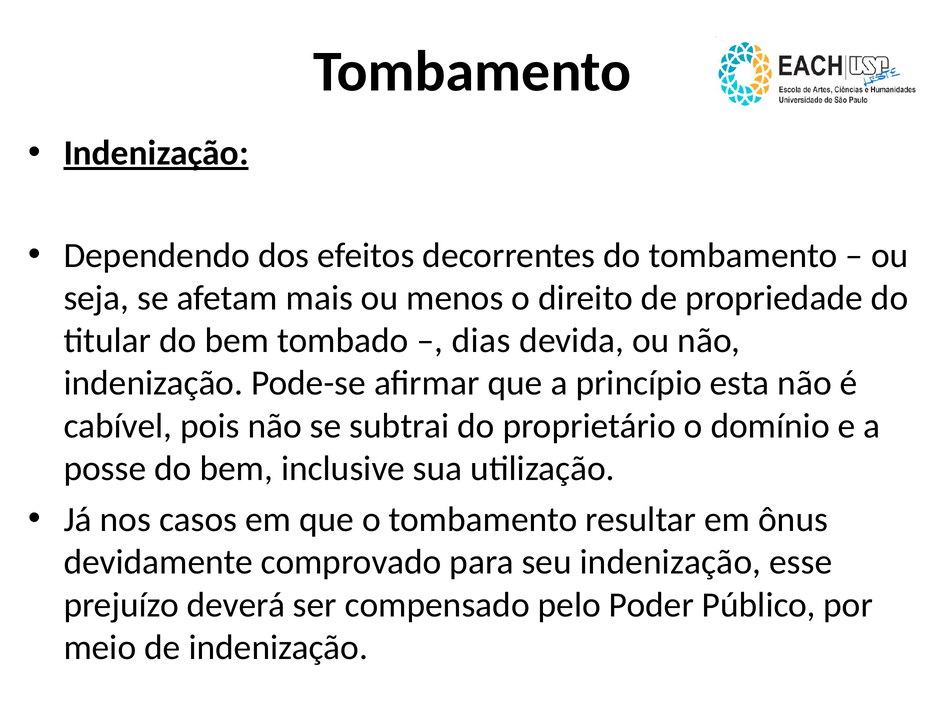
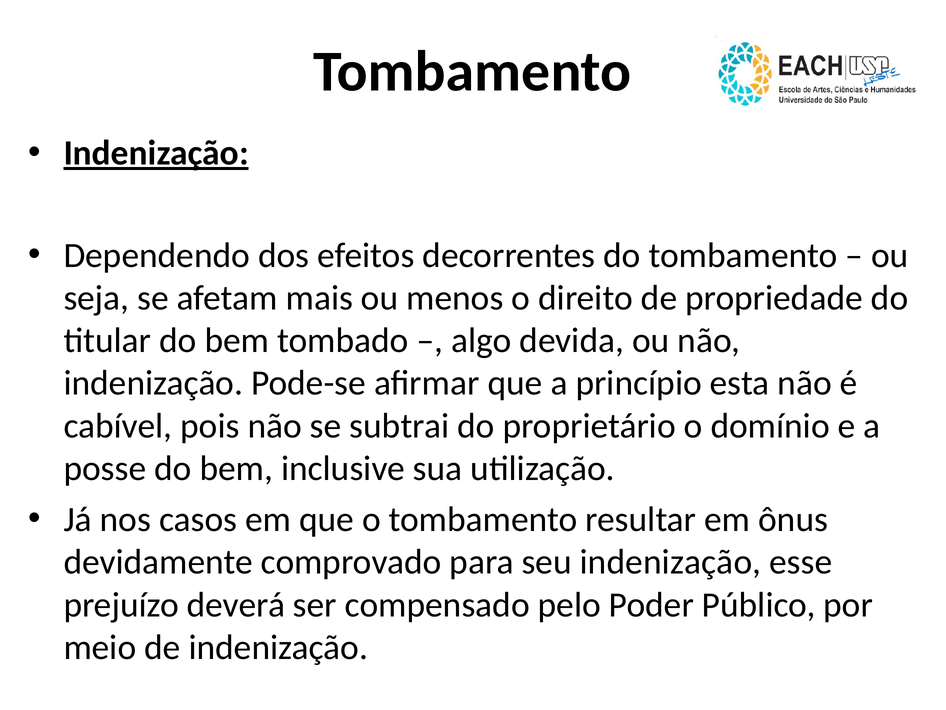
dias: dias -> algo
